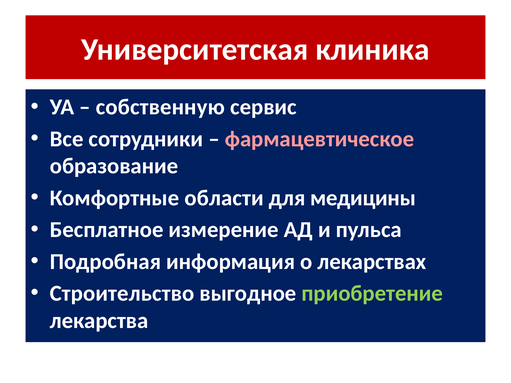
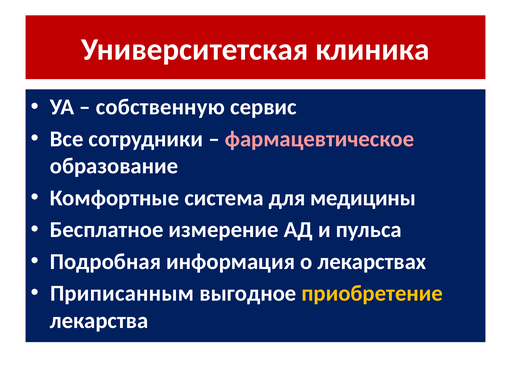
области: области -> система
Строительство: Строительство -> Приписанным
приобретение colour: light green -> yellow
